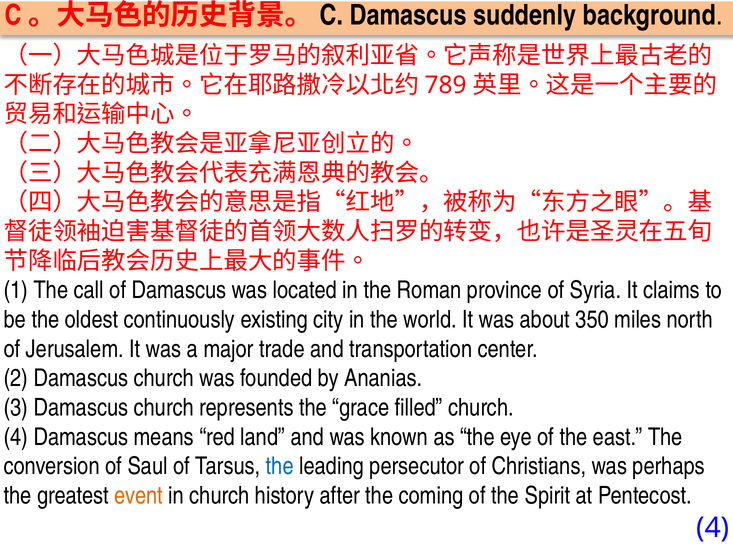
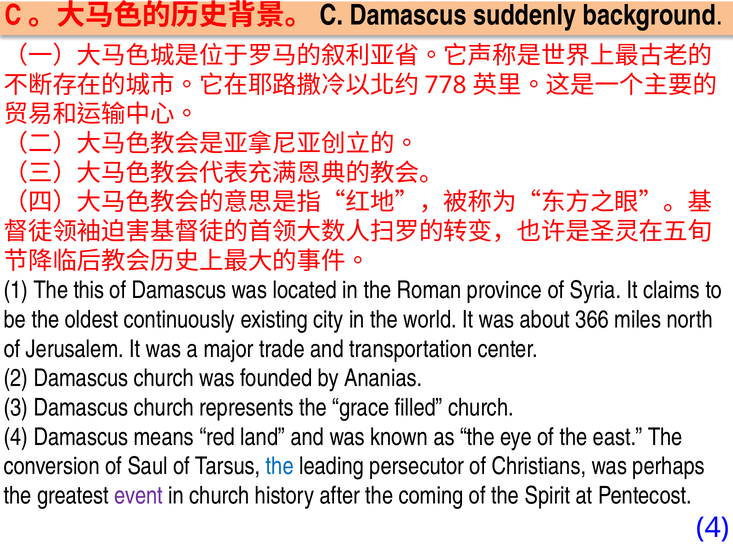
789: 789 -> 778
call: call -> this
350: 350 -> 366
event colour: orange -> purple
